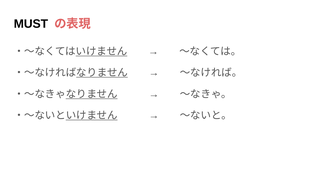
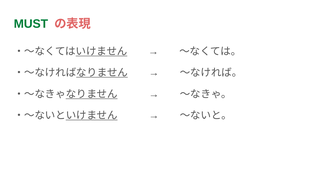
MUST colour: black -> green
